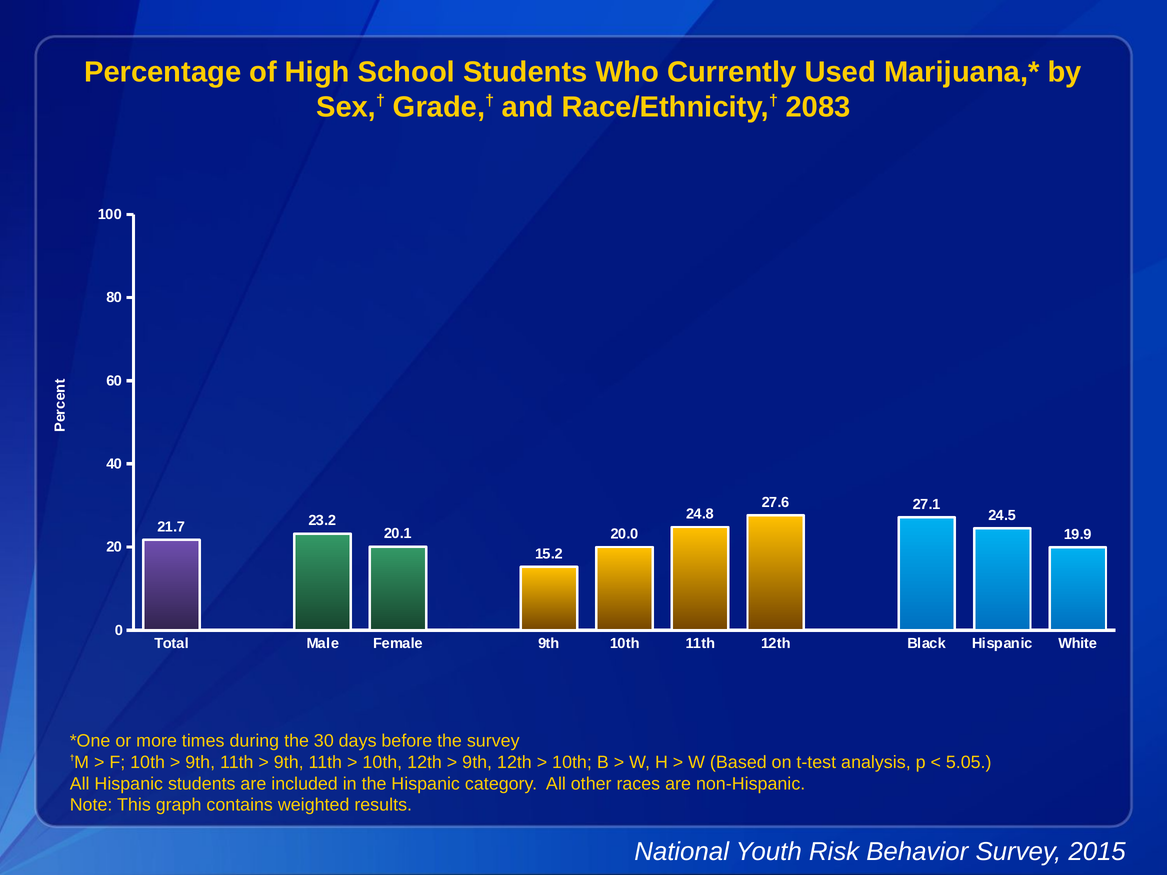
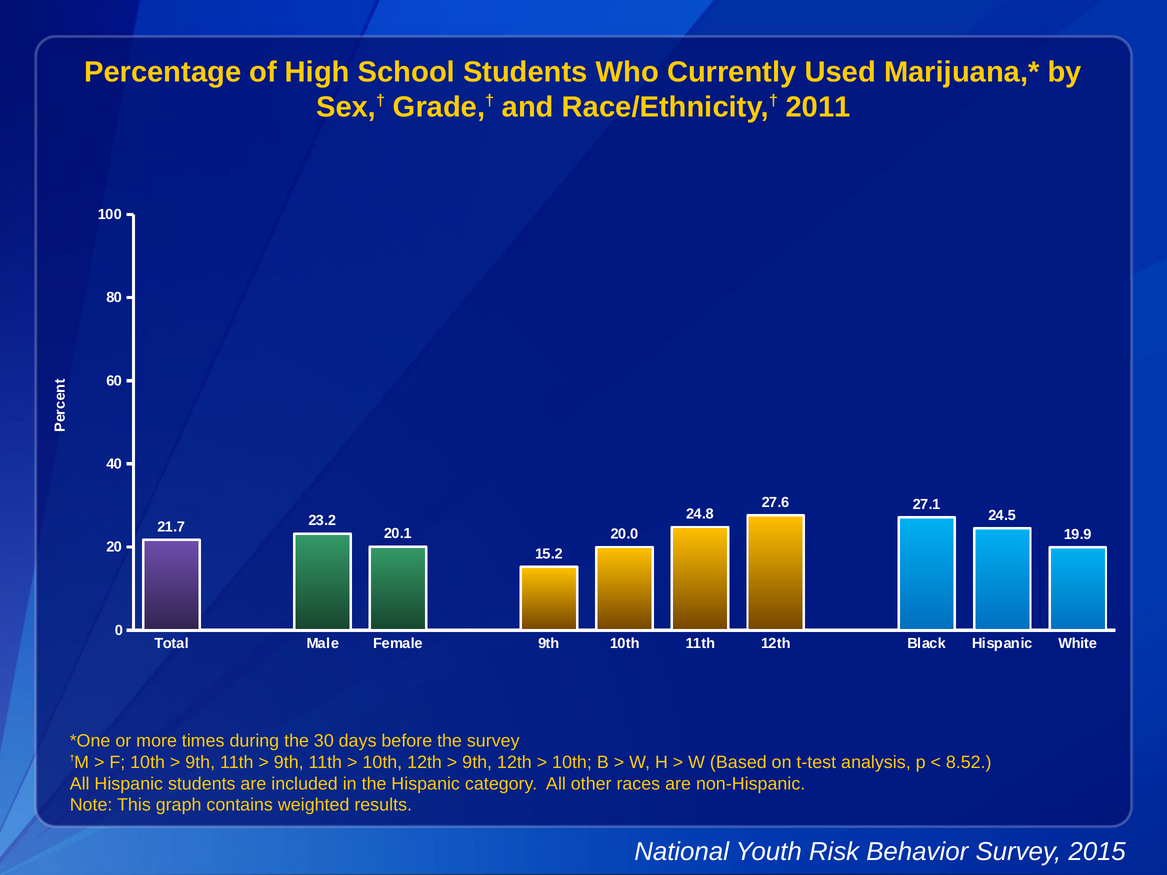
2083: 2083 -> 2011
5.05: 5.05 -> 8.52
